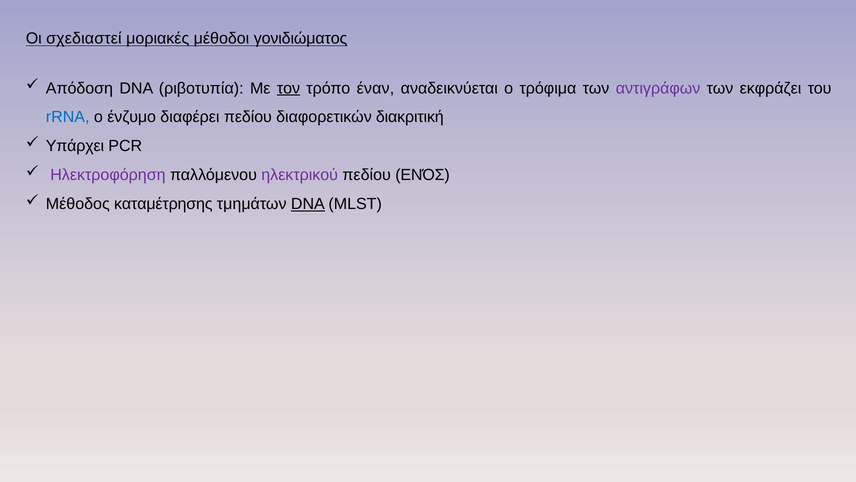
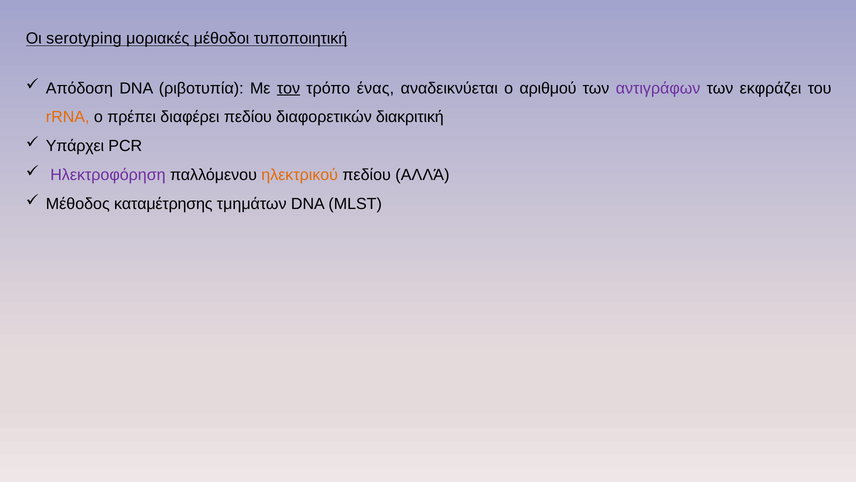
σχεδιαστεί: σχεδιαστεί -> serotyping
γονιδιώματος: γονιδιώματος -> τυποποιητική
έναν: έναν -> ένας
τρόφιμα: τρόφιμα -> αριθμού
rRNA colour: blue -> orange
ένζυμο: ένζυμο -> πρέπει
ηλεκτρικού colour: purple -> orange
ΕΝΌΣ: ΕΝΌΣ -> ΑΛΛΆ
DNA at (308, 204) underline: present -> none
